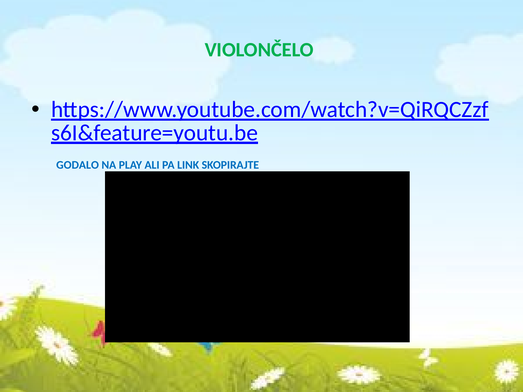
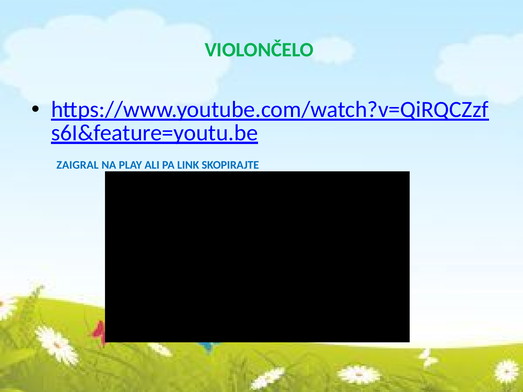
GODALO: GODALO -> ZAIGRAL
